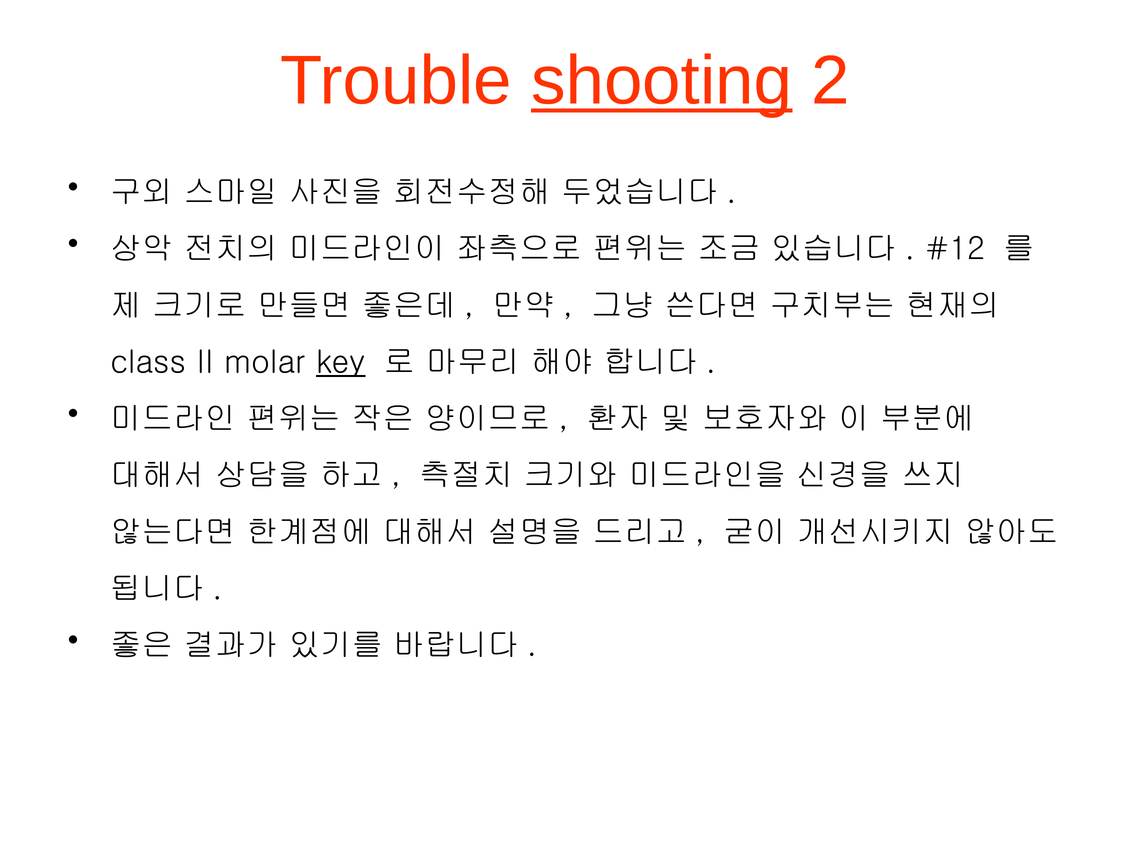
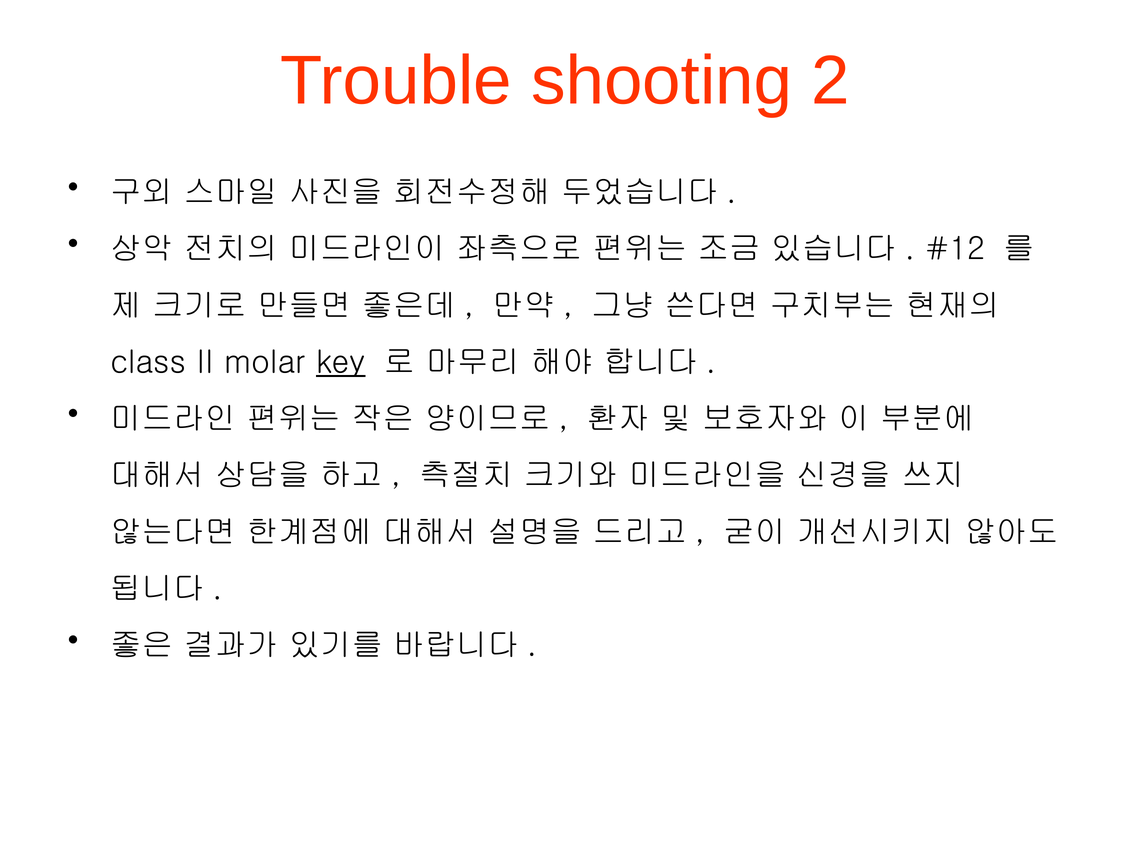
shooting underline: present -> none
